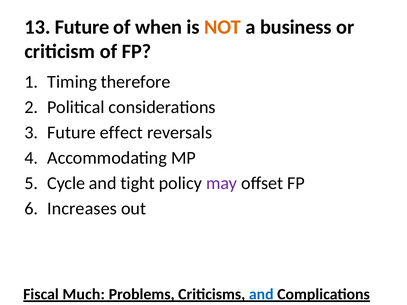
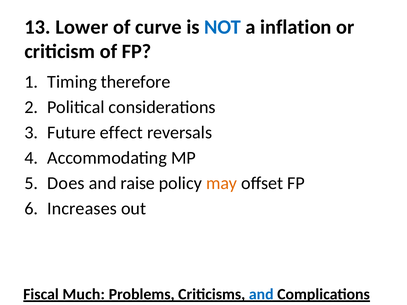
13 Future: Future -> Lower
when: when -> curve
NOT colour: orange -> blue
business: business -> inflation
Cycle: Cycle -> Does
tight: tight -> raise
may colour: purple -> orange
